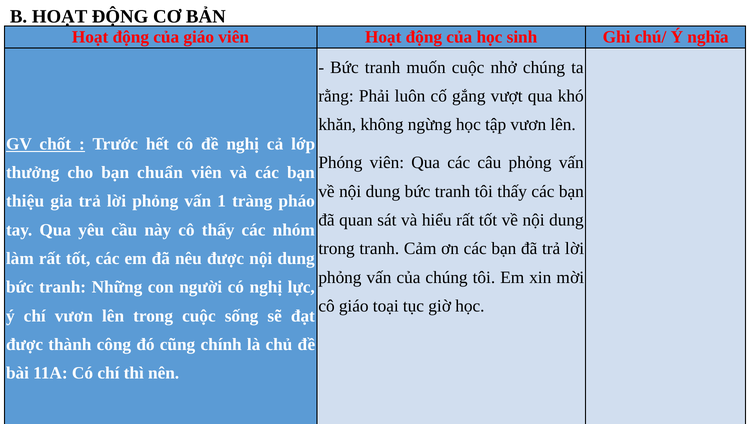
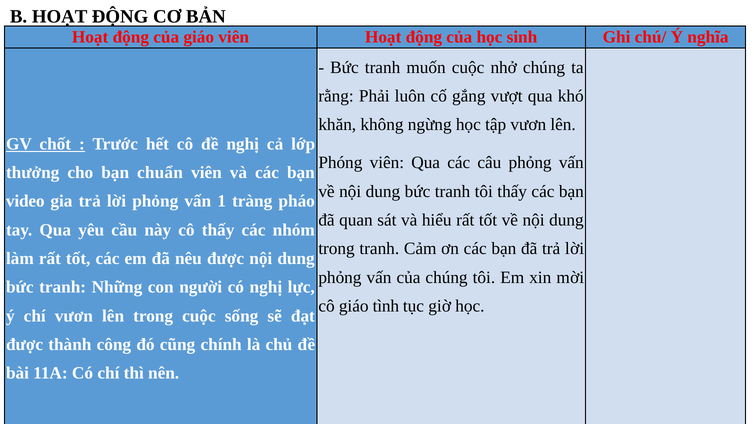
thiệu: thiệu -> video
toại: toại -> tình
